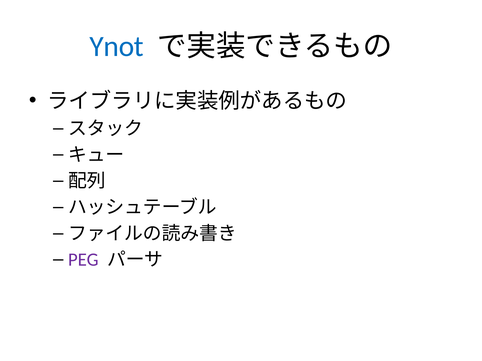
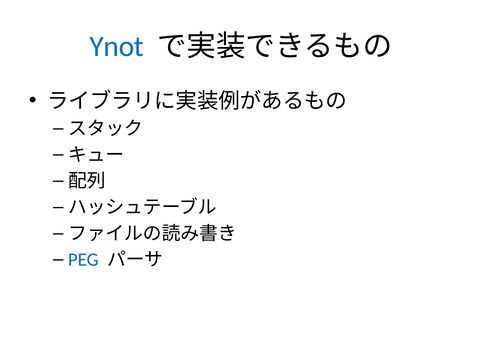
PEG colour: purple -> blue
